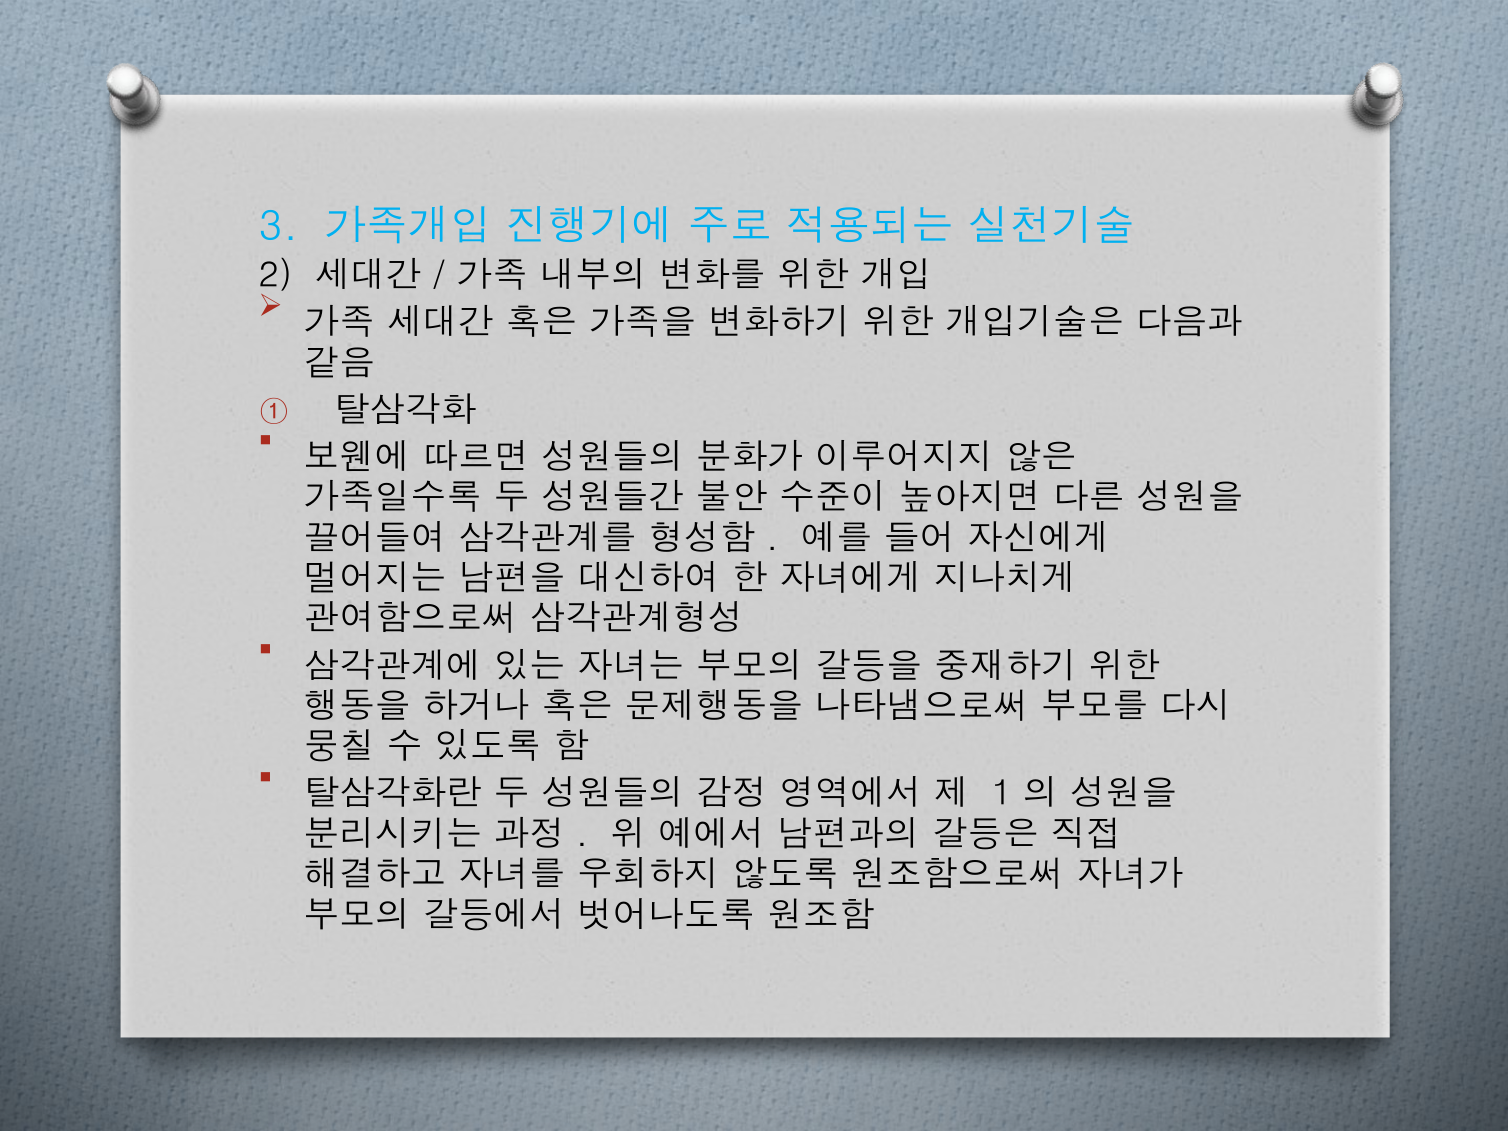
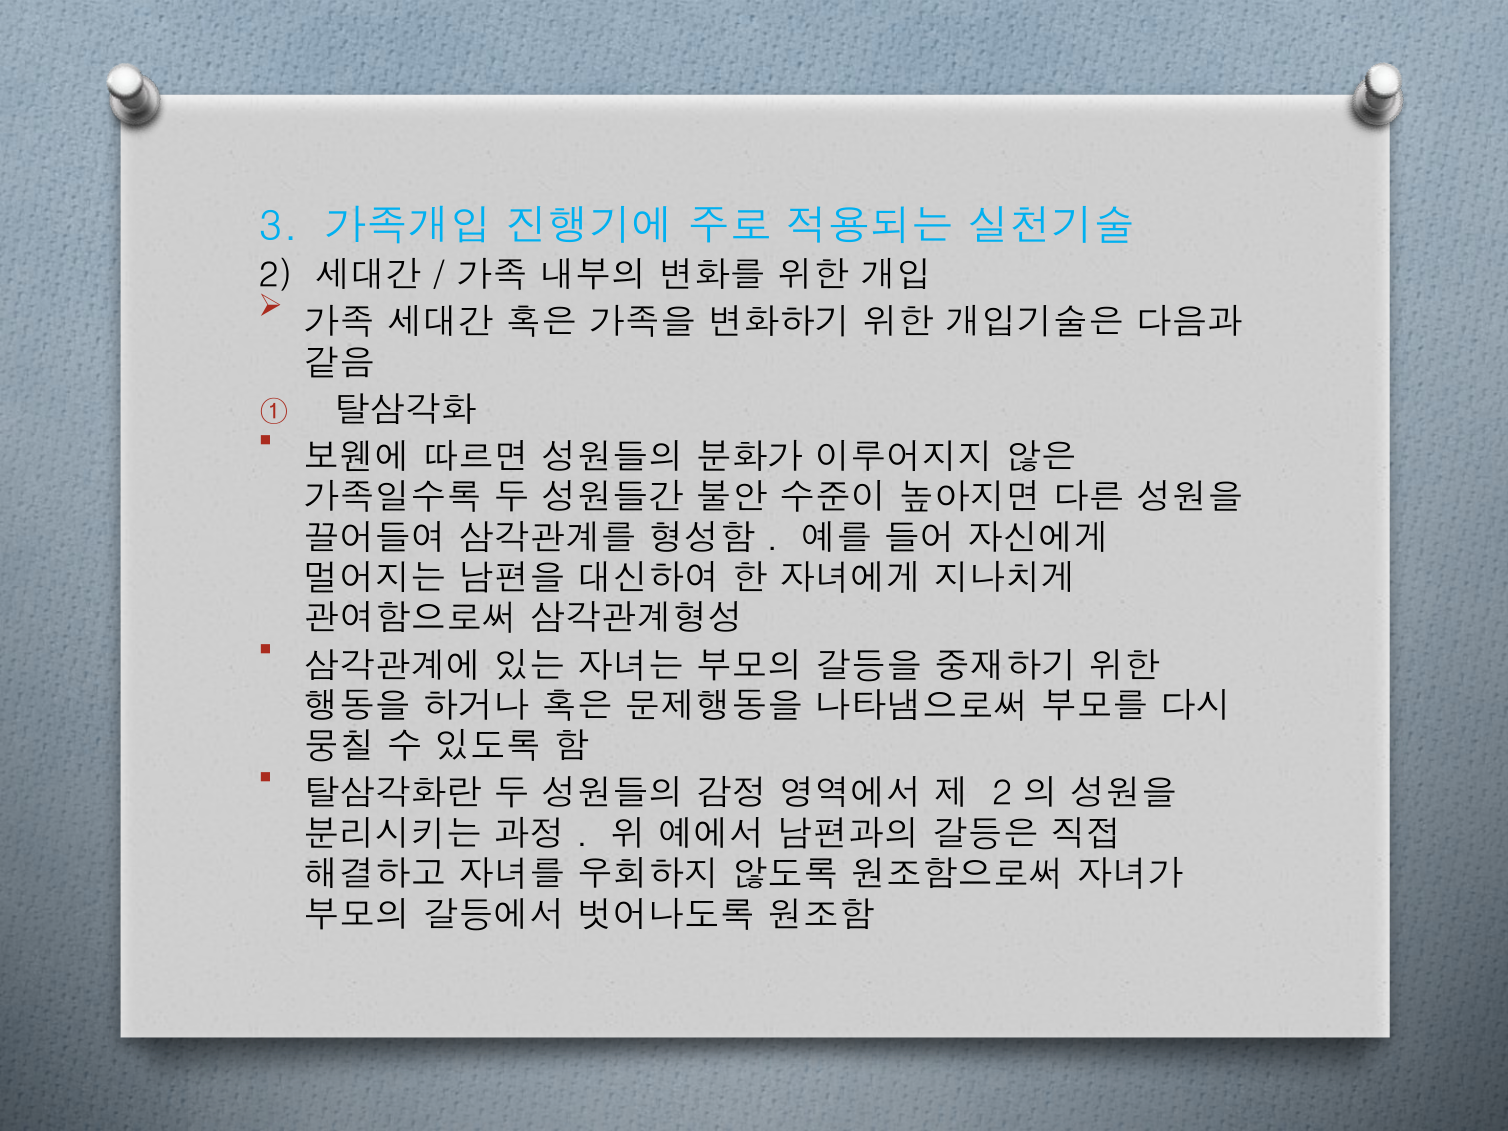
1 at (1002, 794): 1 -> 2
